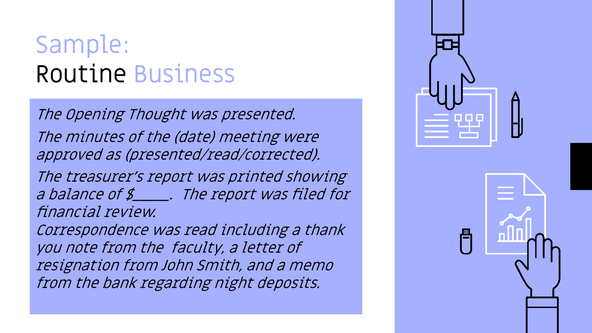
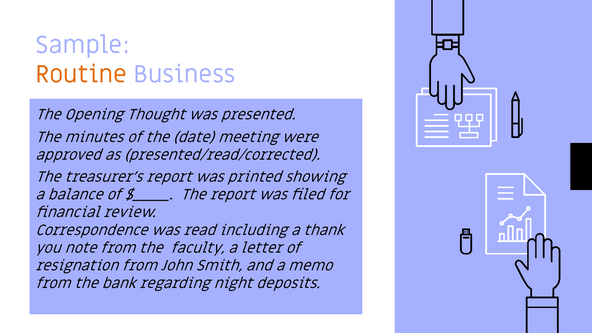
Routine colour: black -> orange
